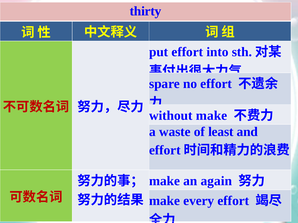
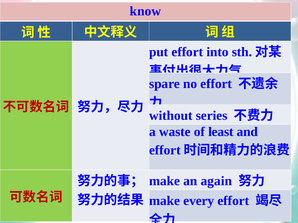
thirty: thirty -> know
without make: make -> series
